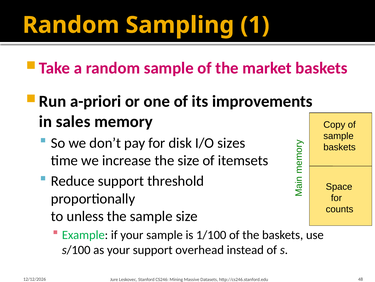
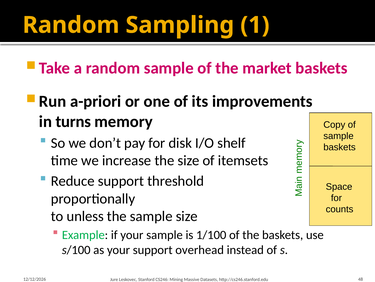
sales: sales -> turns
sizes: sizes -> shelf
